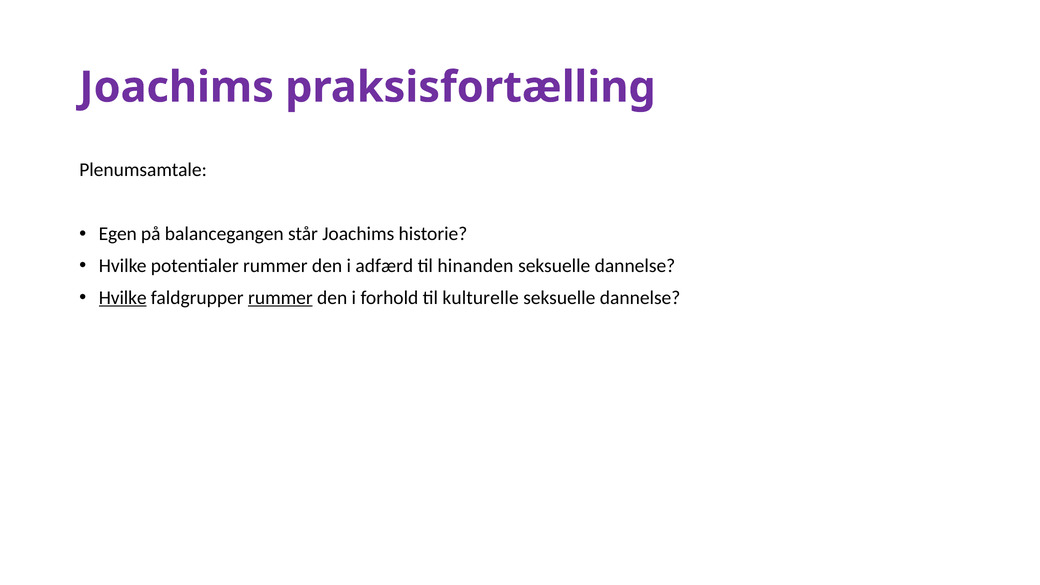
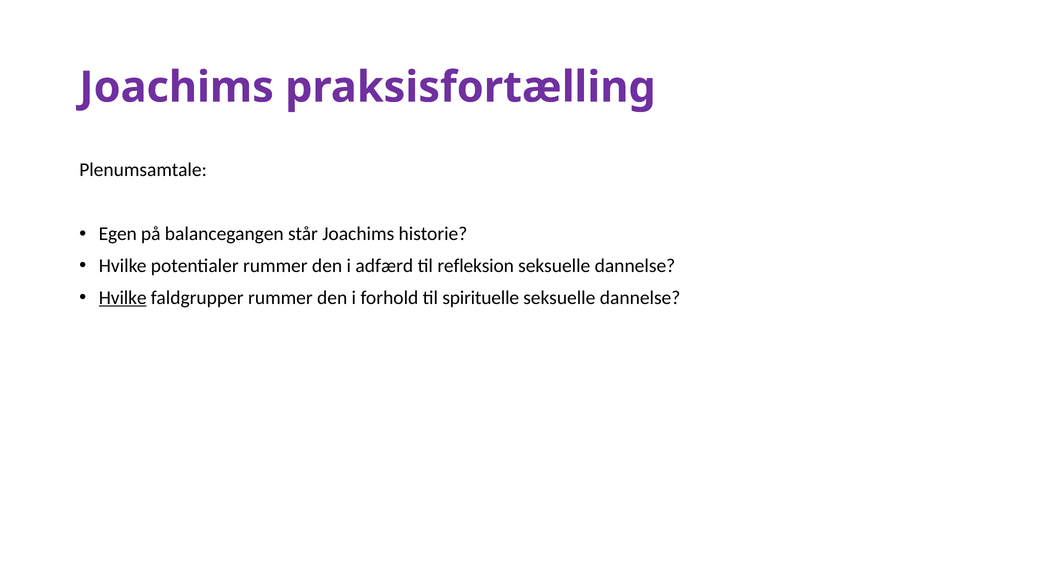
hinanden: hinanden -> refleksion
rummer at (280, 298) underline: present -> none
kulturelle: kulturelle -> spirituelle
